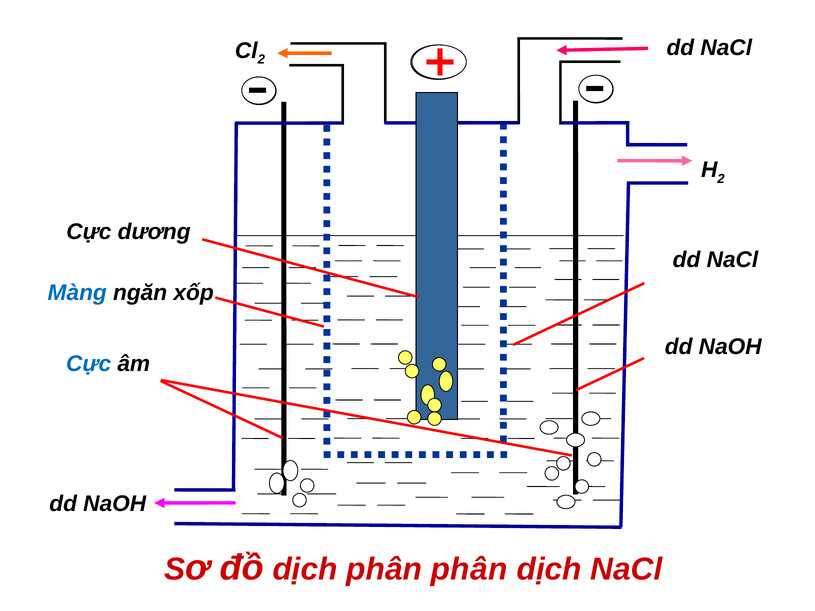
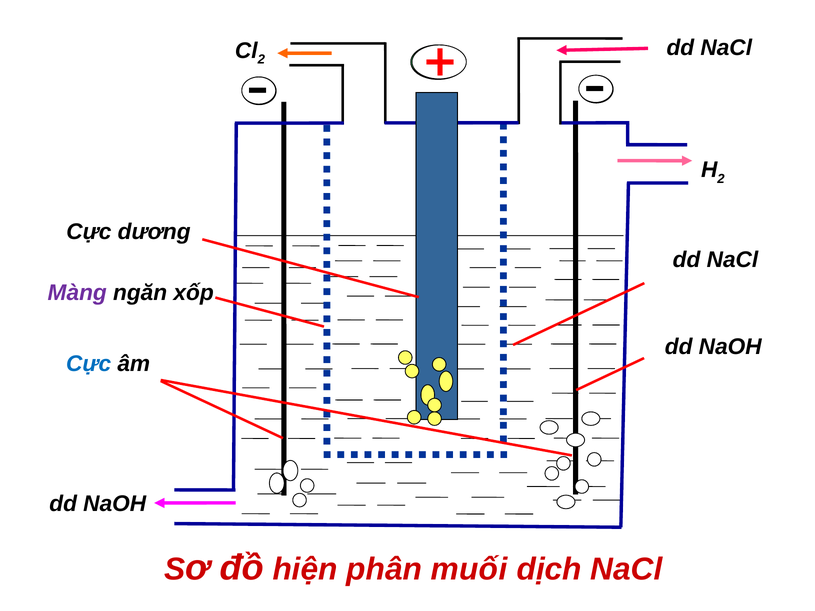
Màng colour: blue -> purple
đồ dịch: dịch -> hiện
phân phân: phân -> muối
